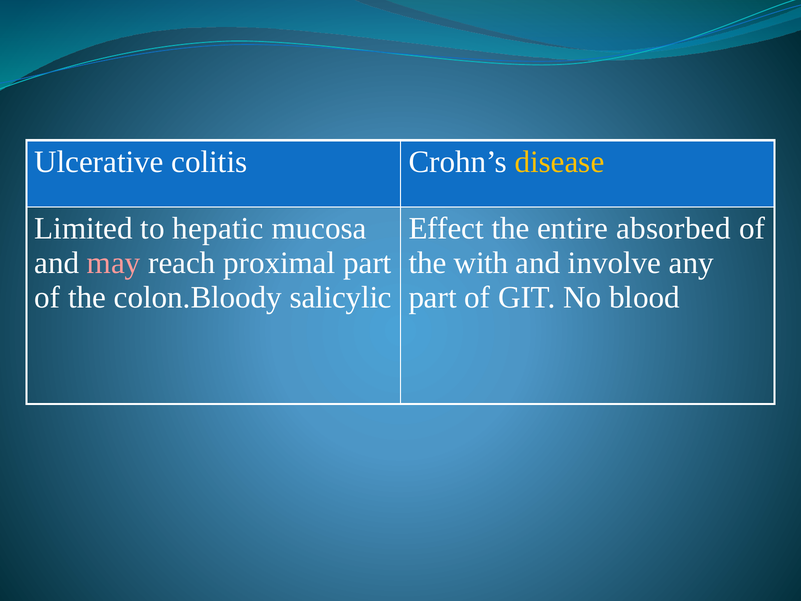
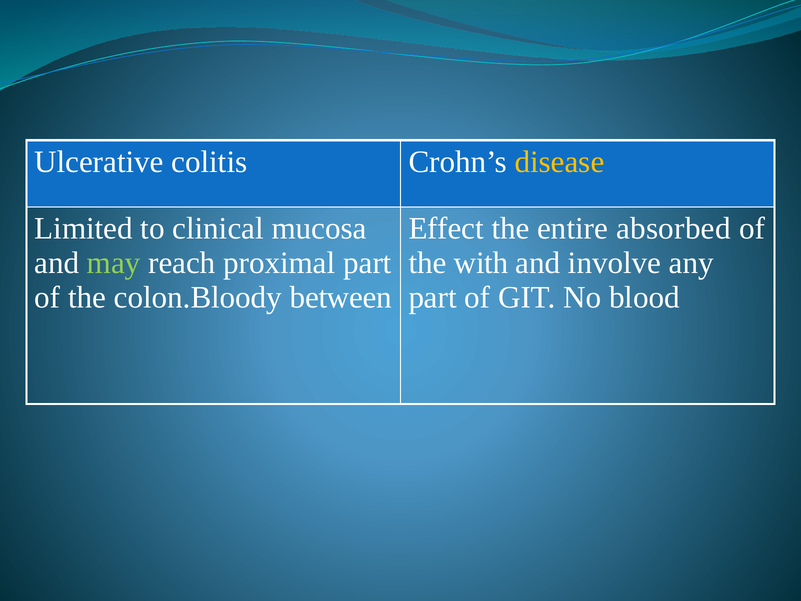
hepatic: hepatic -> clinical
may colour: pink -> light green
salicylic: salicylic -> between
